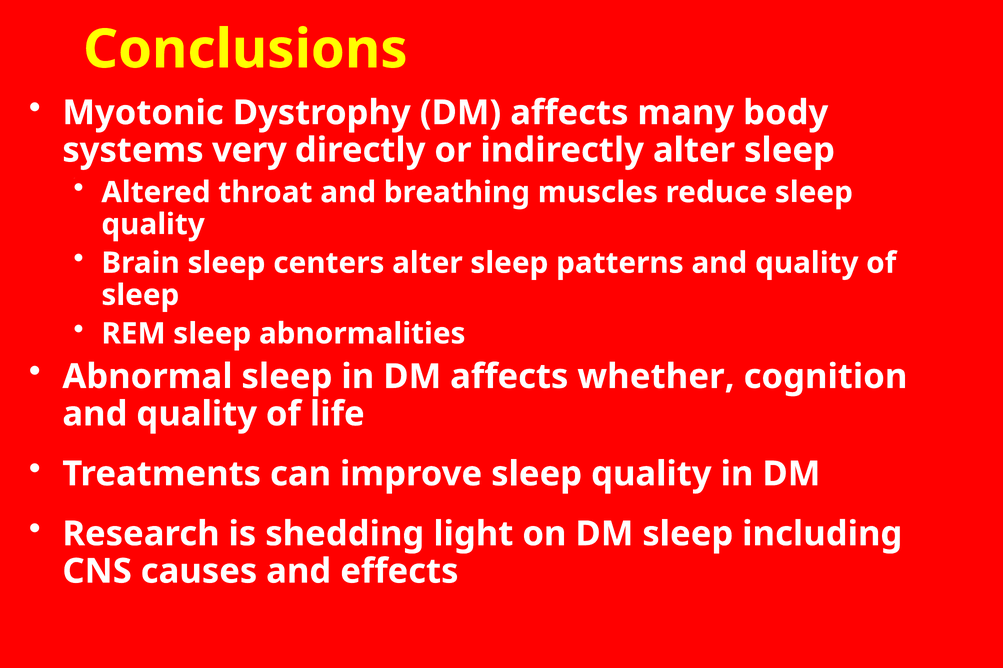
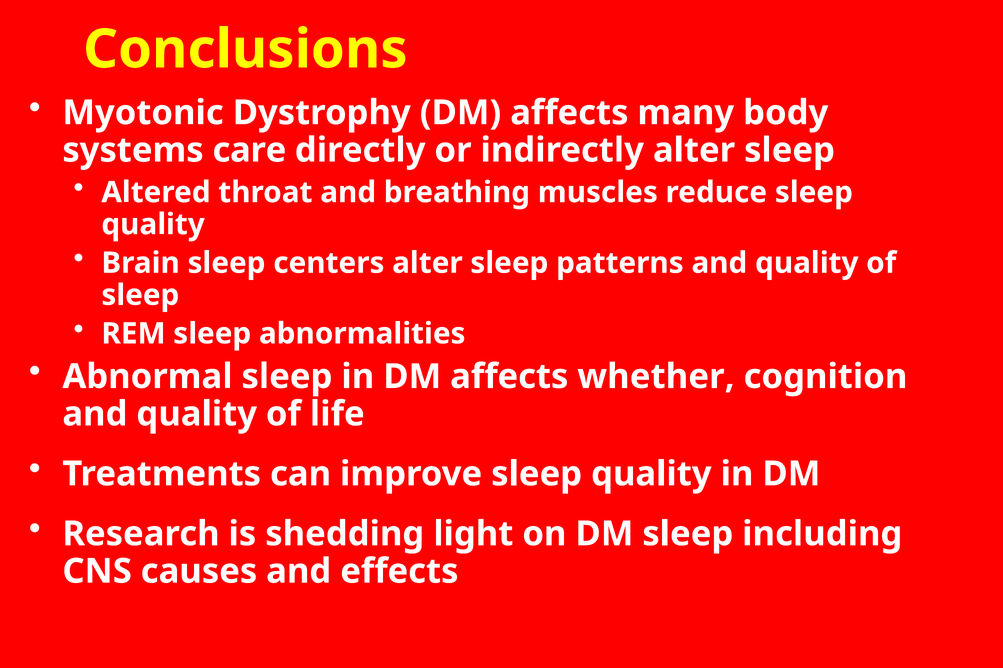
very: very -> care
